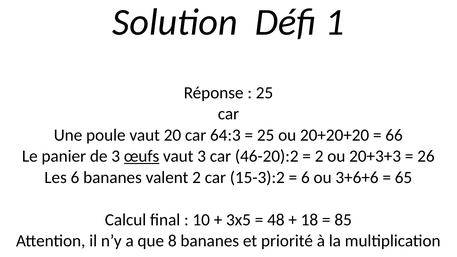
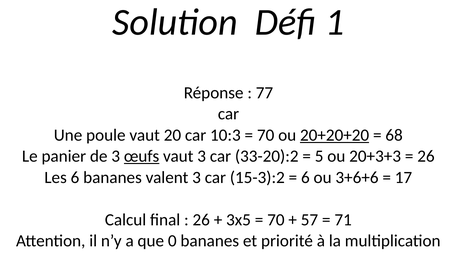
25 at (264, 93): 25 -> 77
64:3: 64:3 -> 10:3
25 at (266, 135): 25 -> 70
20+20+20 underline: none -> present
66: 66 -> 68
46-20):2: 46-20):2 -> 33-20):2
2 at (319, 156): 2 -> 5
valent 2: 2 -> 3
65: 65 -> 17
10 at (201, 220): 10 -> 26
48 at (276, 220): 48 -> 70
18: 18 -> 57
85: 85 -> 71
8: 8 -> 0
